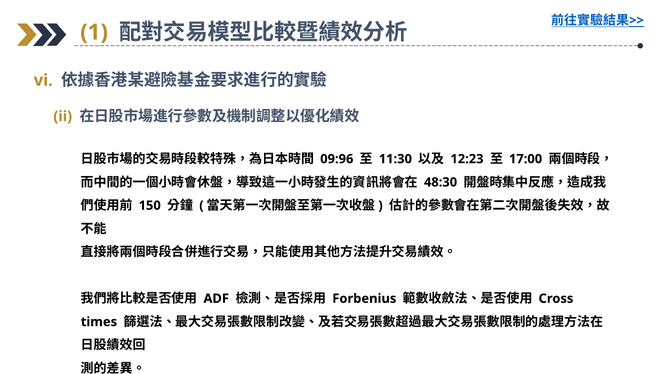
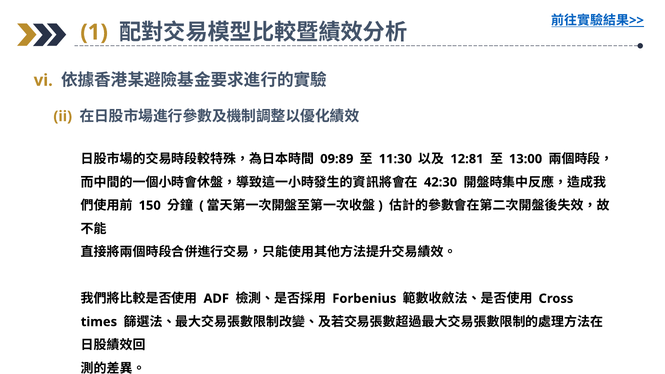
09:96: 09:96 -> 09:89
12:23: 12:23 -> 12:81
17:00: 17:00 -> 13:00
48:30: 48:30 -> 42:30
